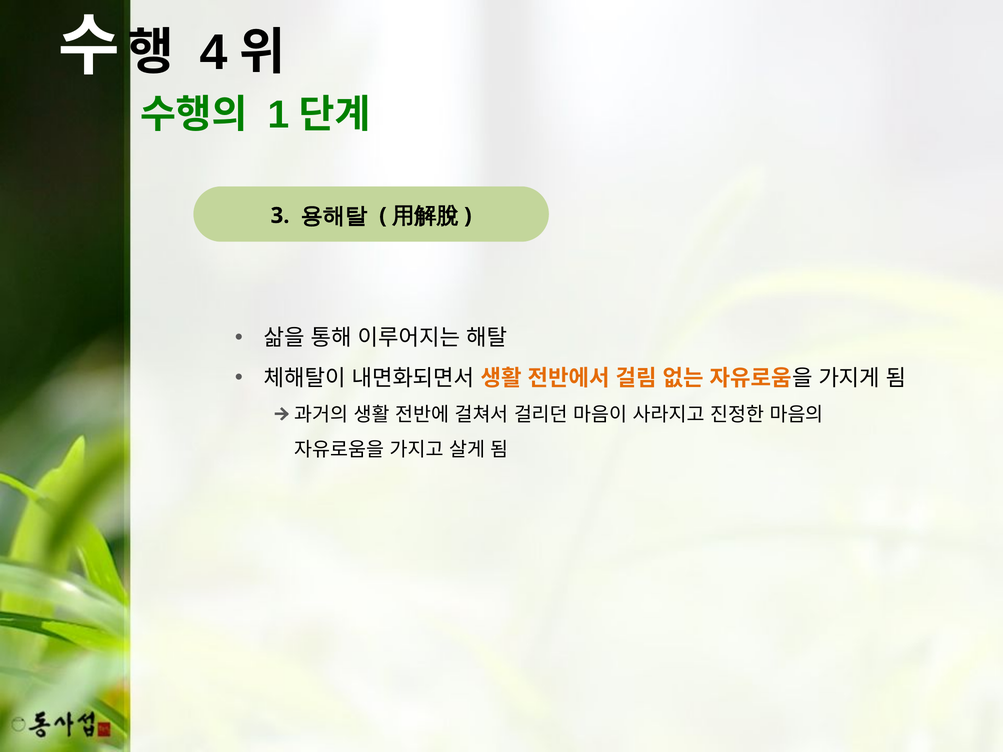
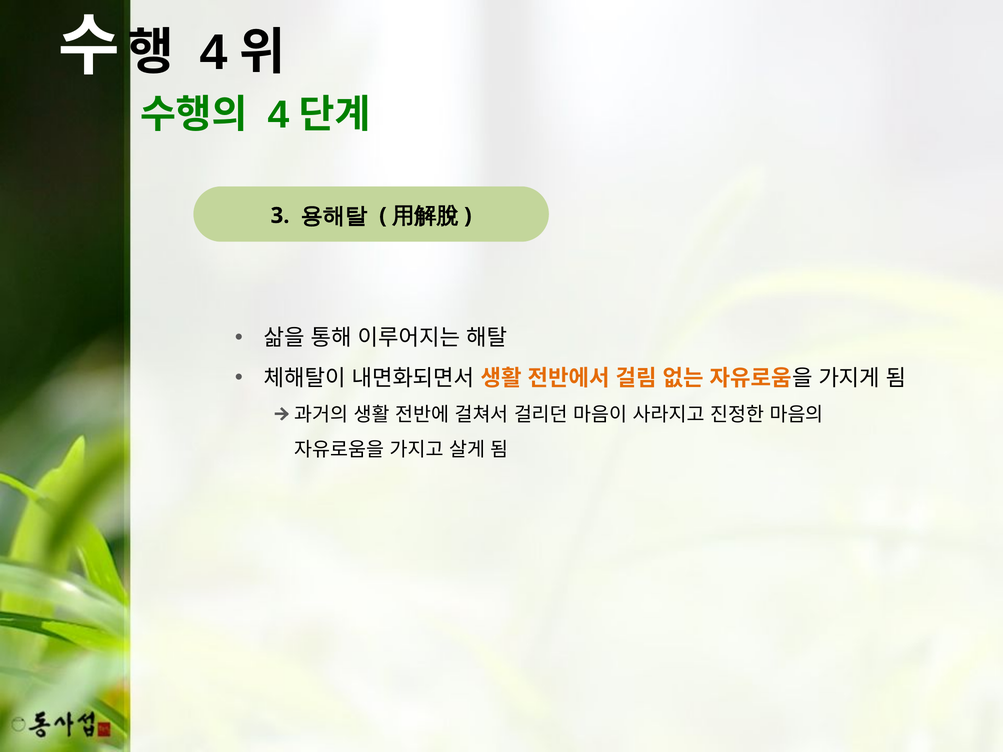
1 at (279, 115): 1 -> 4
